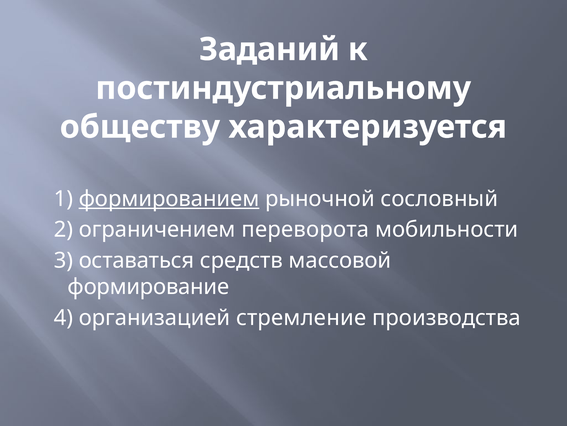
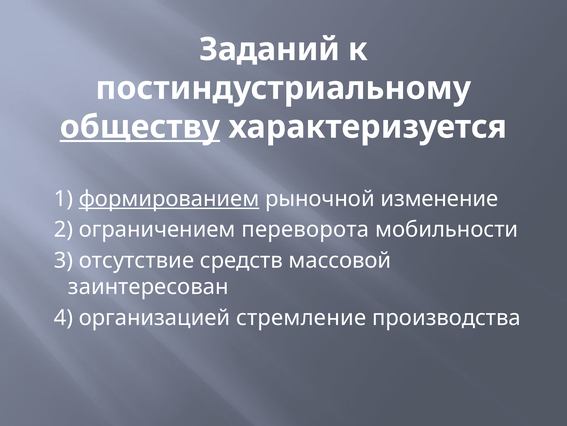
обществу underline: none -> present
сословный: сословный -> изменение
оставаться: оставаться -> отсутствие
формирование: формирование -> заинтересован
